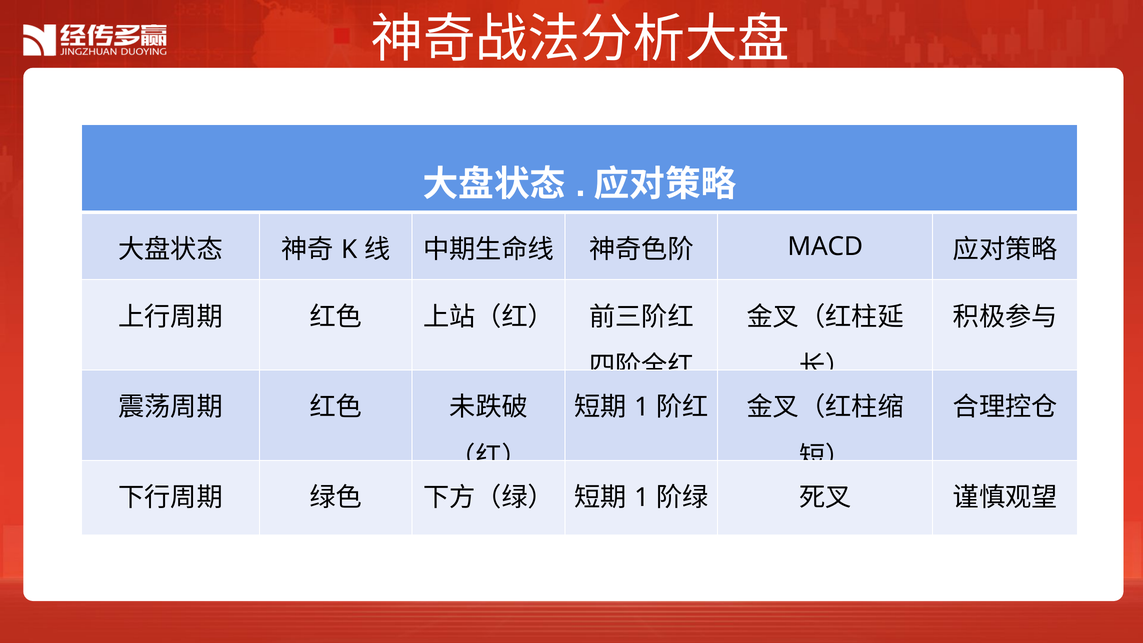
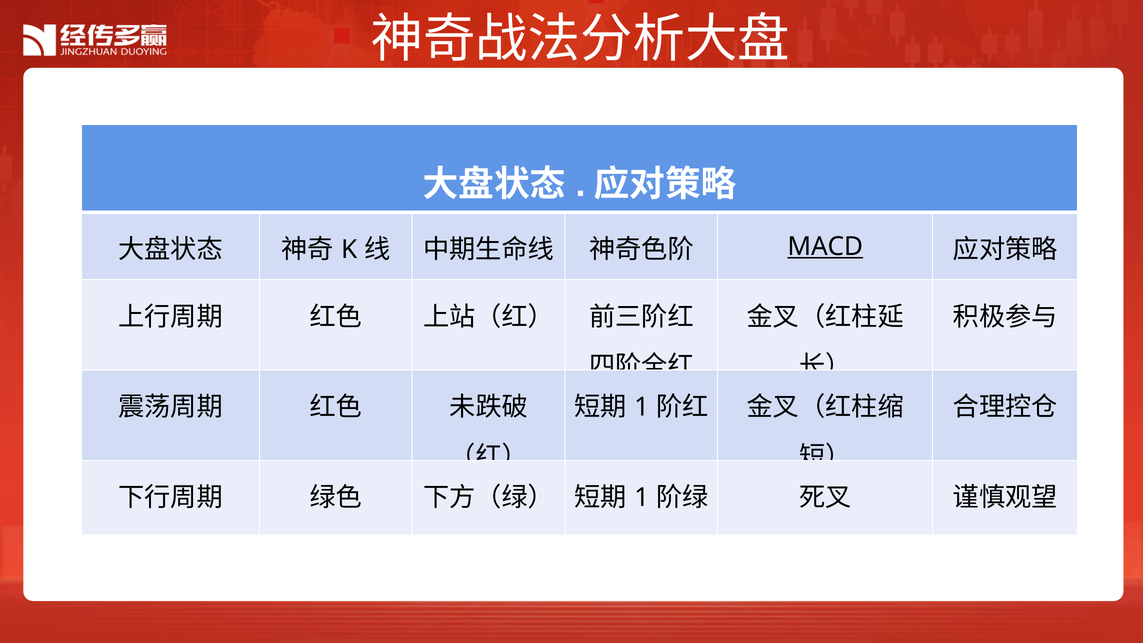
MACD underline: none -> present
